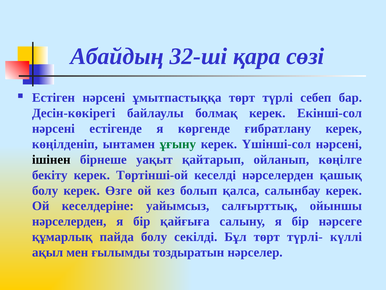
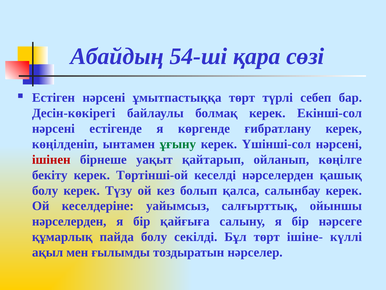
32-ші: 32-ші -> 54-ші
ішінен colour: black -> red
Өзге: Өзге -> Түзу
түрлі-: түрлі- -> ішіне-
